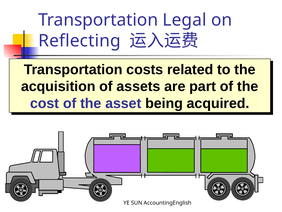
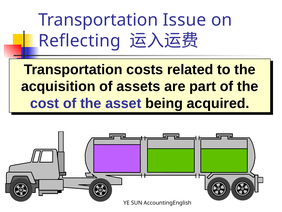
Legal: Legal -> Issue
